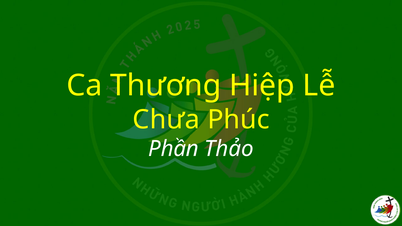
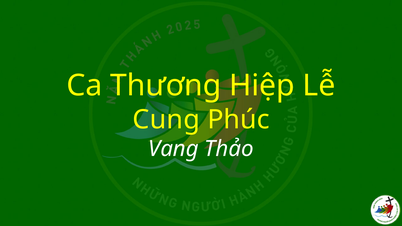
Chưa: Chưa -> Cung
Phần: Phần -> Vang
